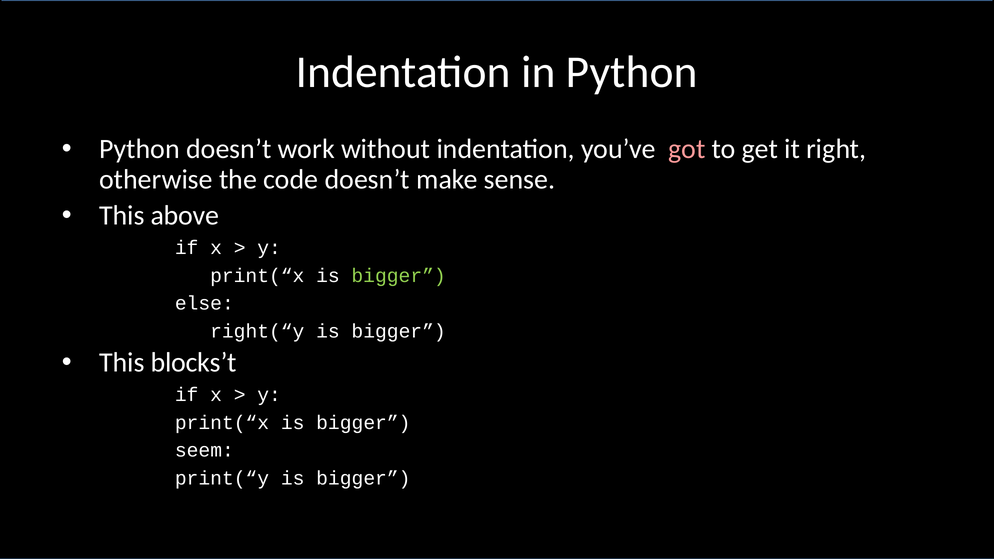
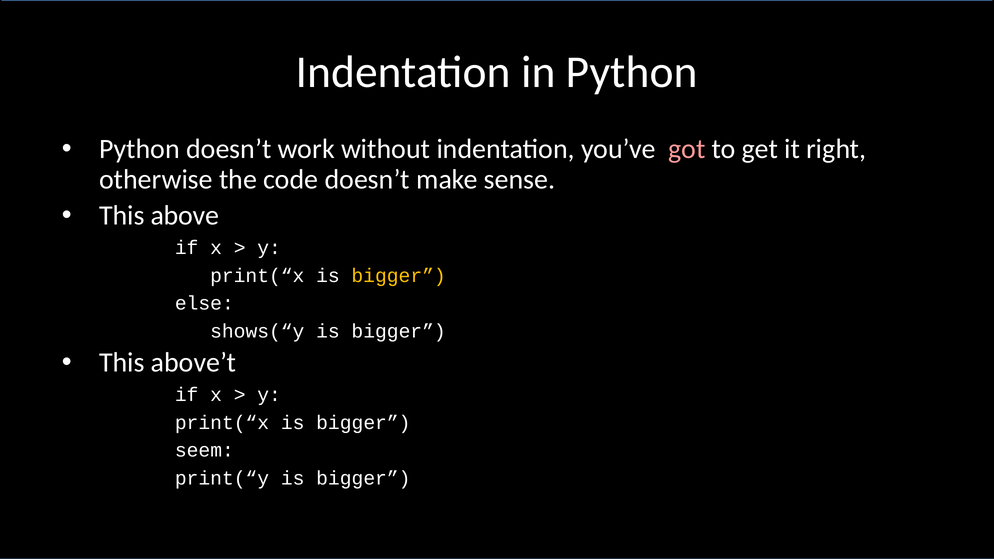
bigger at (399, 276) colour: light green -> yellow
right(“y: right(“y -> shows(“y
blocks’t: blocks’t -> above’t
